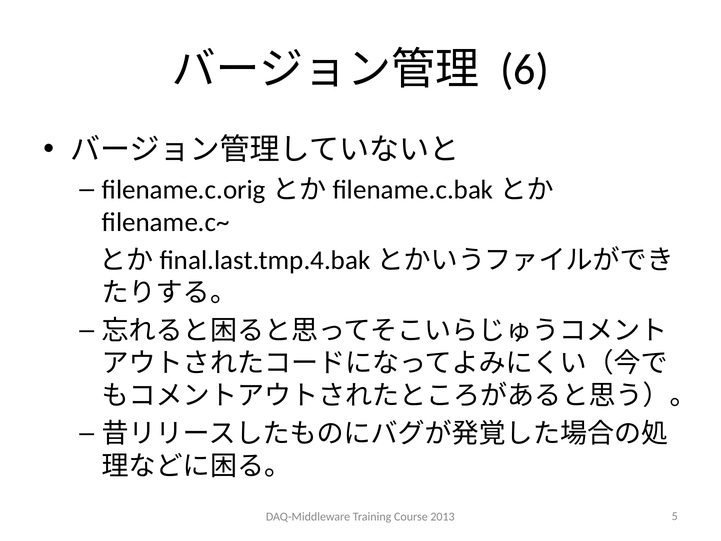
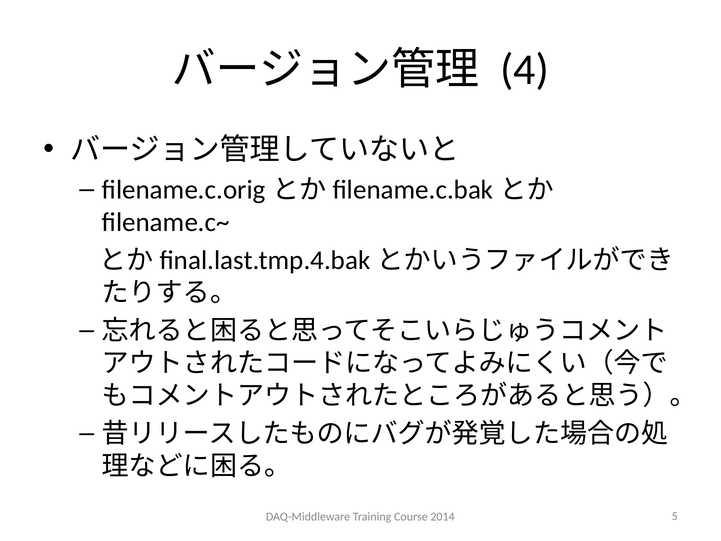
6: 6 -> 4
2013: 2013 -> 2014
